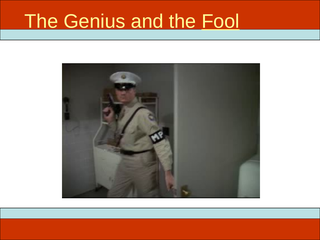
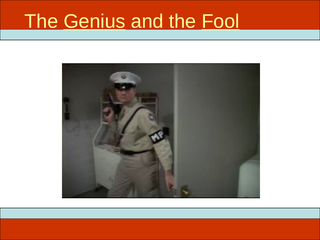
Genius underline: none -> present
